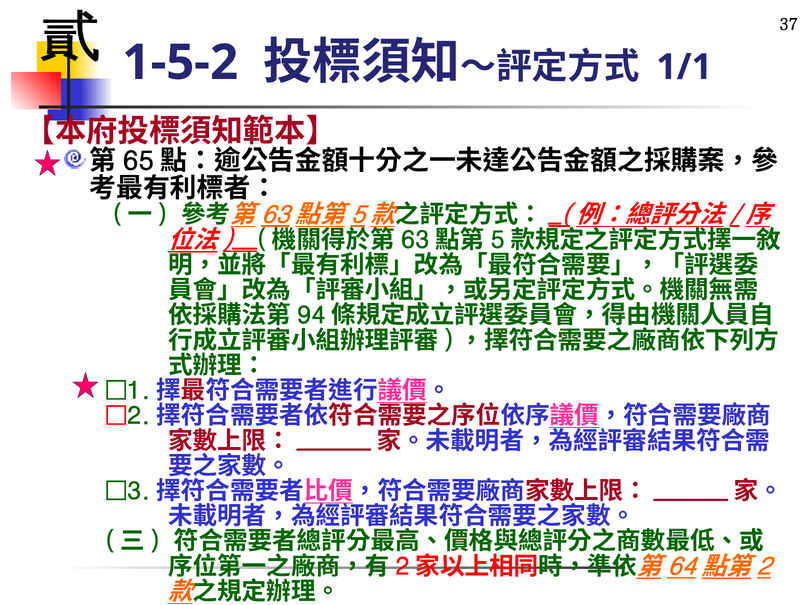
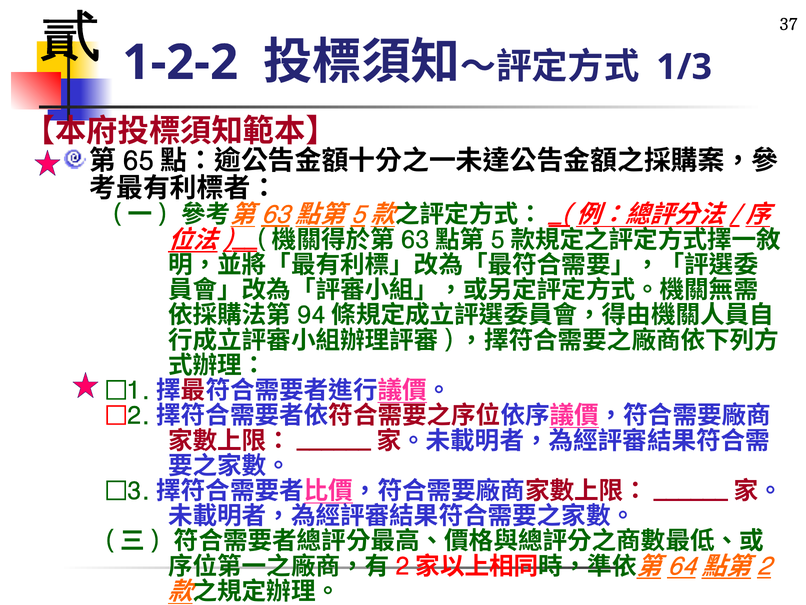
1-5-2: 1-5-2 -> 1-2-2
1/1: 1/1 -> 1/3
